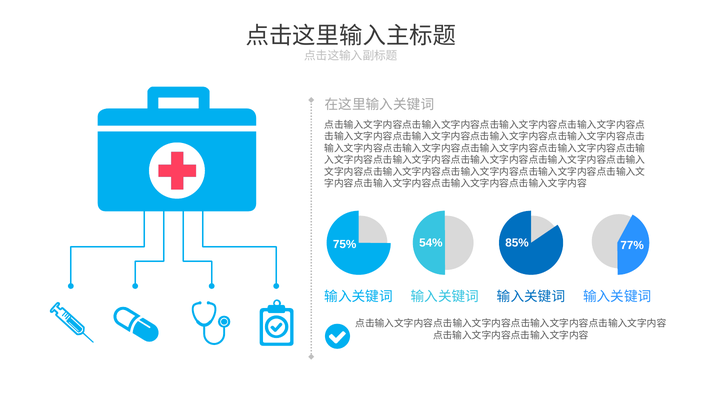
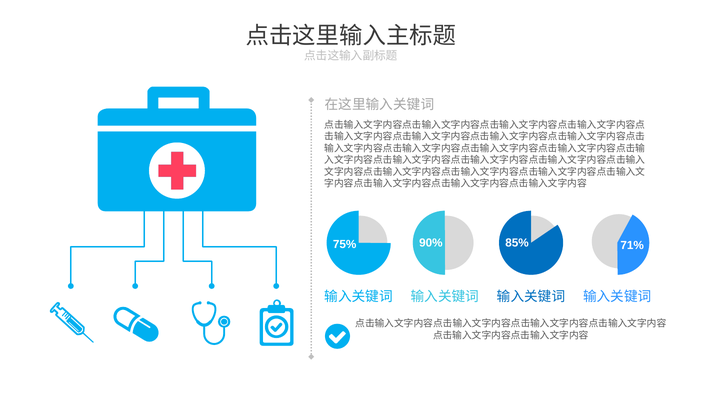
54%: 54% -> 90%
77%: 77% -> 71%
